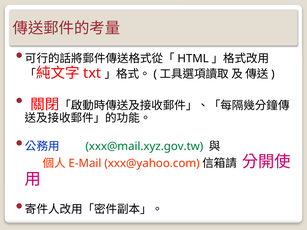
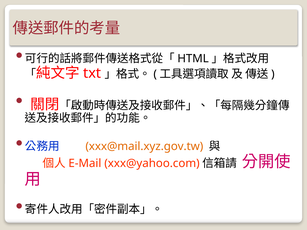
xxx@mail.xyz.gov.tw colour: green -> orange
